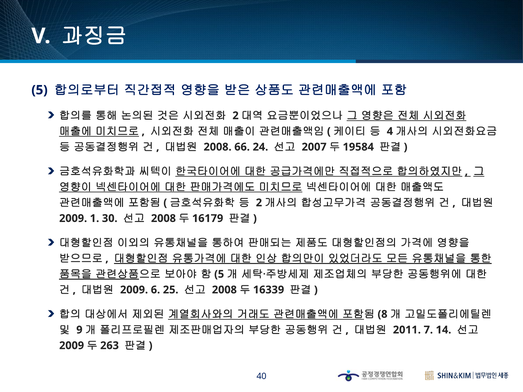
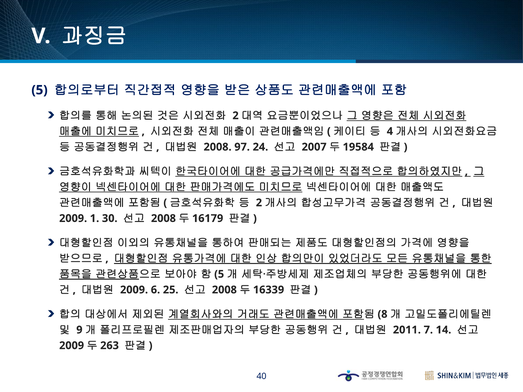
66: 66 -> 97
